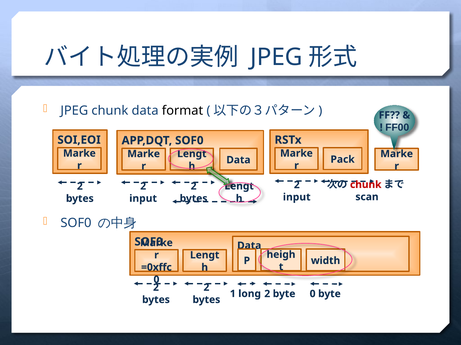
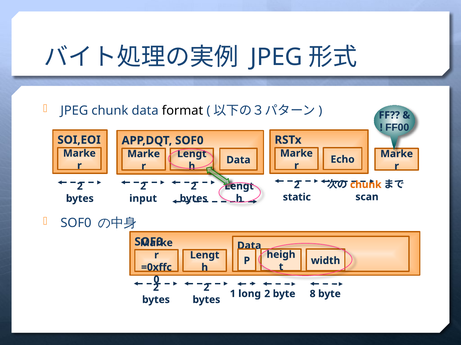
Pack: Pack -> Echo
chunk at (366, 185) colour: red -> orange
input at (297, 198): input -> static
byte 0: 0 -> 8
